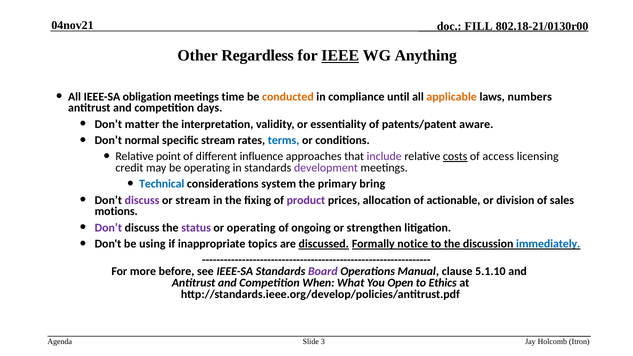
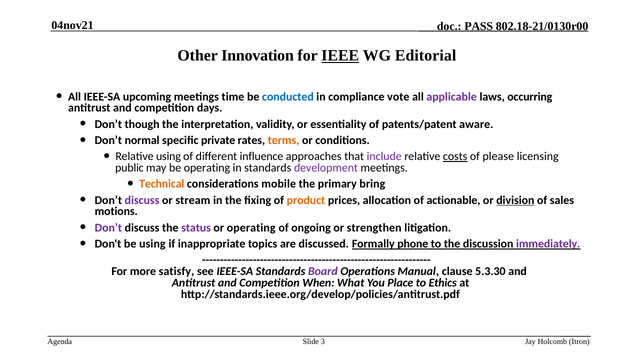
FILL: FILL -> PASS
Regardless: Regardless -> Innovation
Anything: Anything -> Editorial
obligation: obligation -> upcoming
conducted colour: orange -> blue
until: until -> vote
applicable colour: orange -> purple
numbers: numbers -> occurring
matter: matter -> though
specific stream: stream -> private
terms colour: blue -> orange
Relative point: point -> using
access: access -> please
credit: credit -> public
Technical colour: blue -> orange
system: system -> mobile
product colour: purple -> orange
division underline: none -> present
discussed underline: present -> none
notice: notice -> phone
immediately colour: blue -> purple
before: before -> satisfy
5.1.10: 5.1.10 -> 5.3.30
Open: Open -> Place
